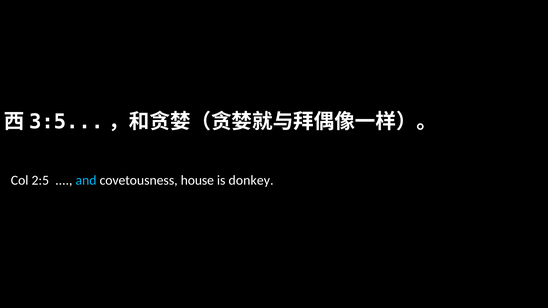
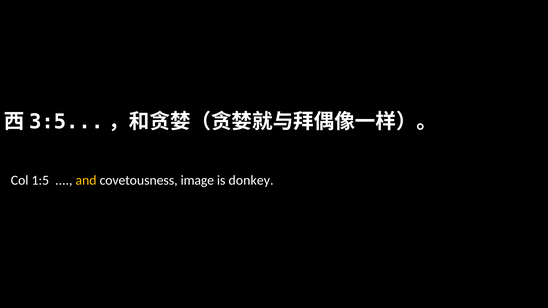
2:5: 2:5 -> 1:5
and colour: light blue -> yellow
house: house -> image
